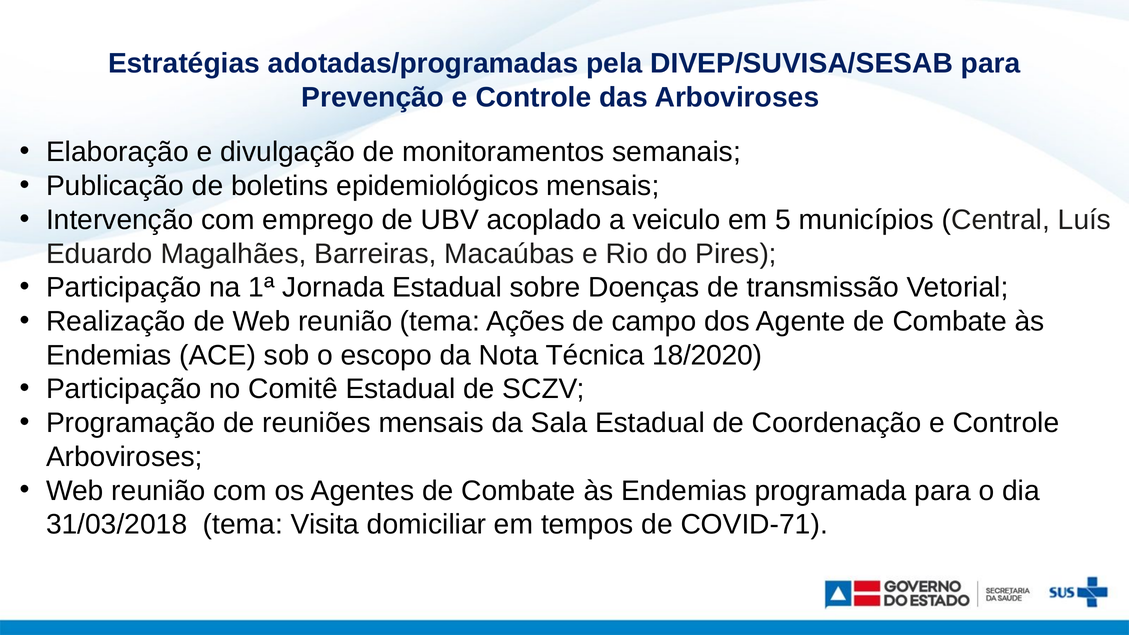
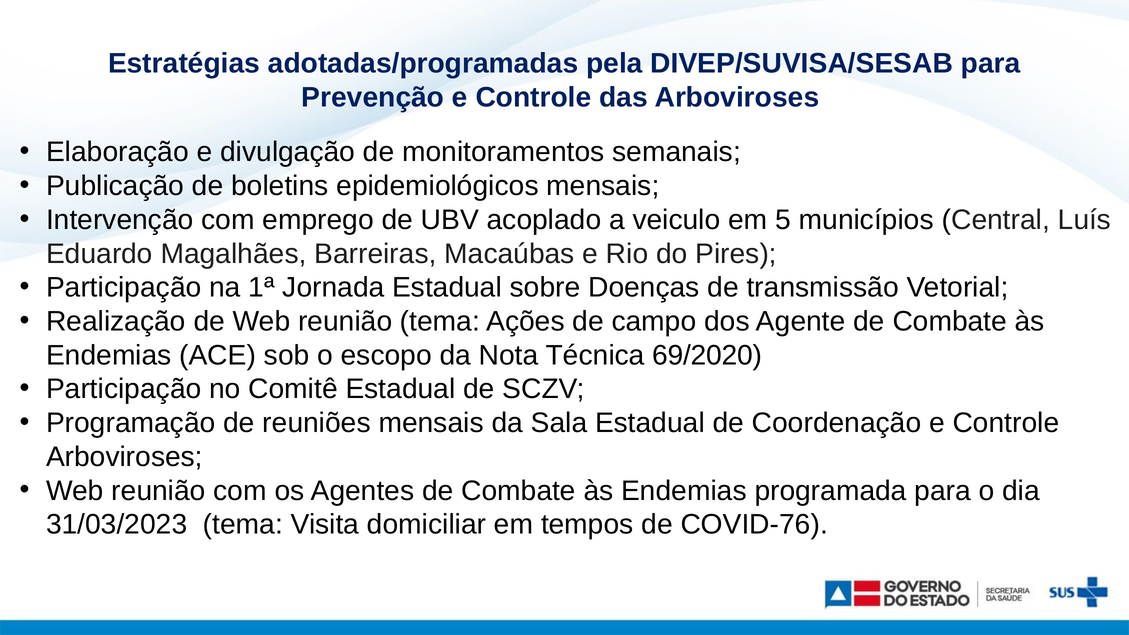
18/2020: 18/2020 -> 69/2020
31/03/2018: 31/03/2018 -> 31/03/2023
COVID-71: COVID-71 -> COVID-76
